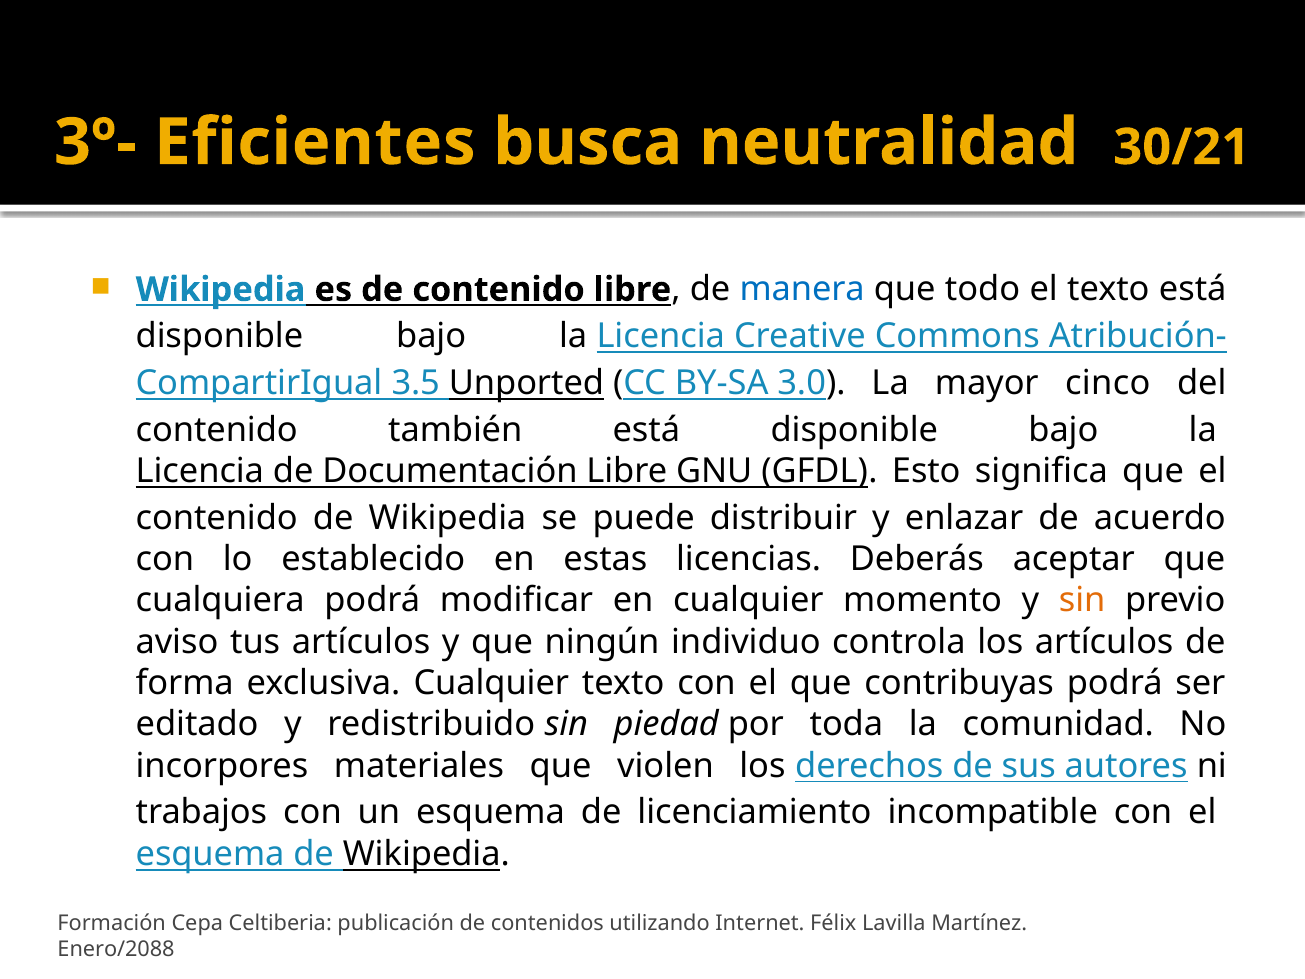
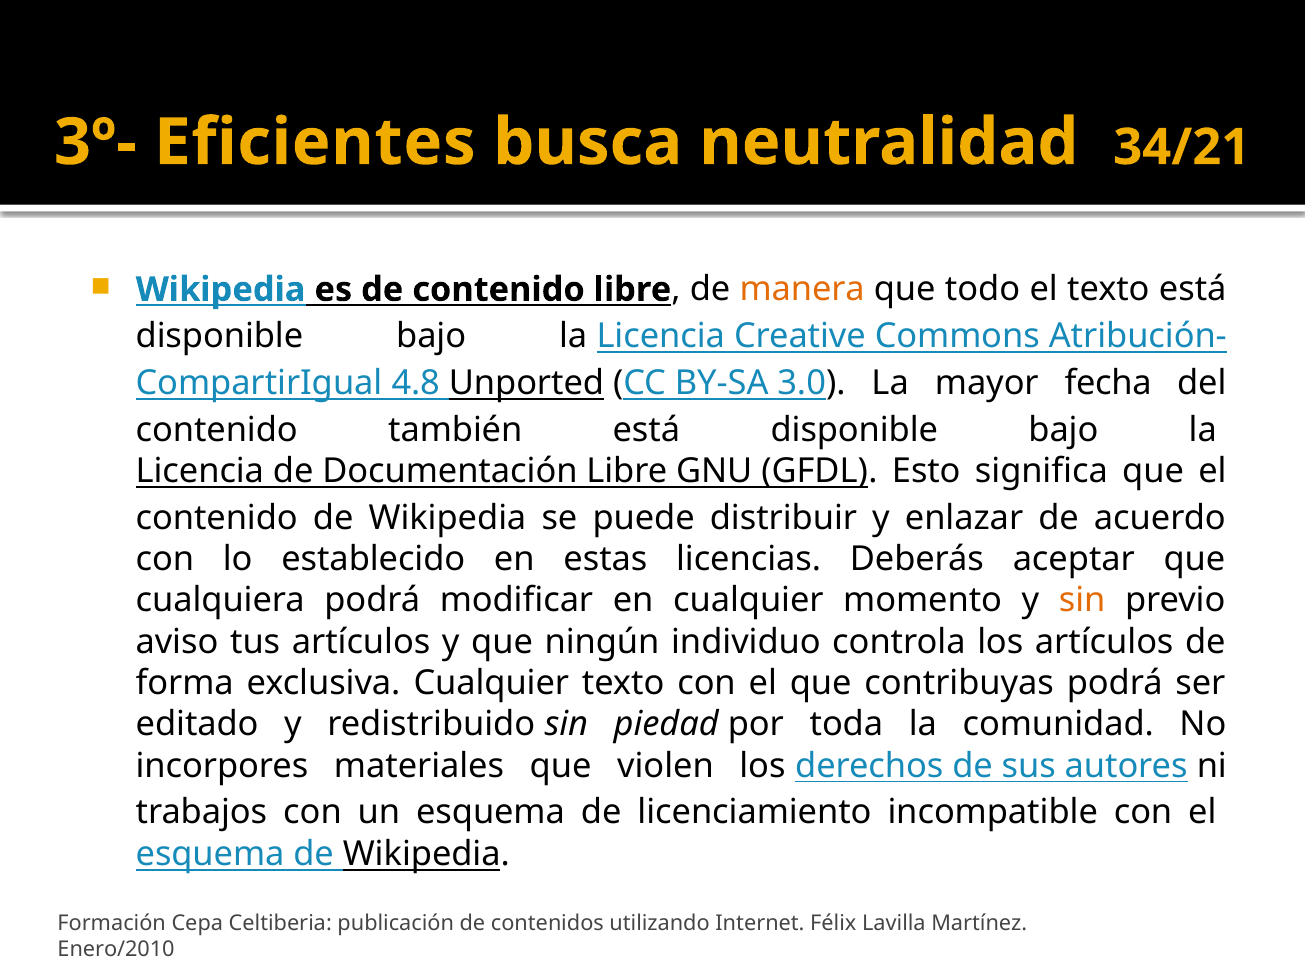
30/21: 30/21 -> 34/21
manera colour: blue -> orange
3.5: 3.5 -> 4.8
cinco: cinco -> fecha
Enero/2088: Enero/2088 -> Enero/2010
